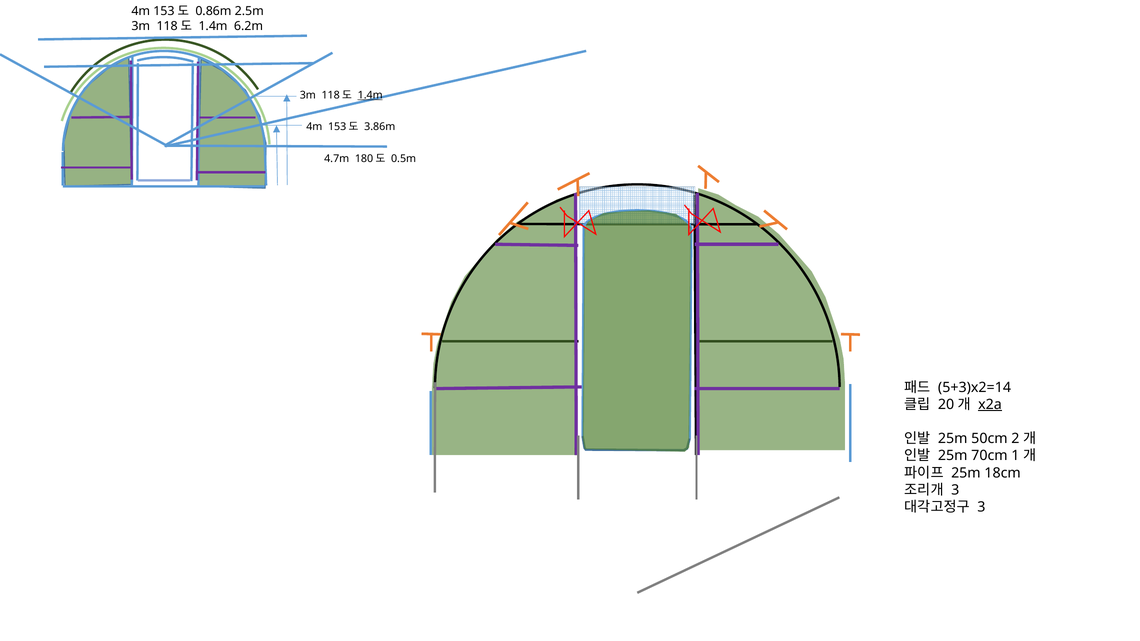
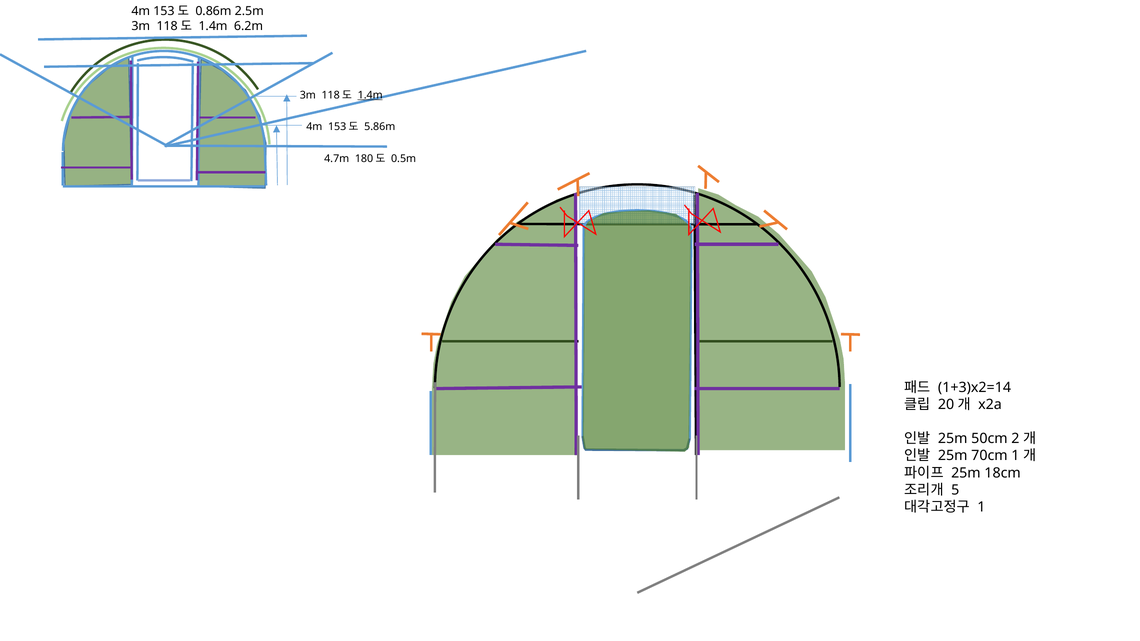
3.86m: 3.86m -> 5.86m
5+3)x2=14: 5+3)x2=14 -> 1+3)x2=14
x2a underline: present -> none
3 at (955, 490): 3 -> 5
3 at (981, 507): 3 -> 1
